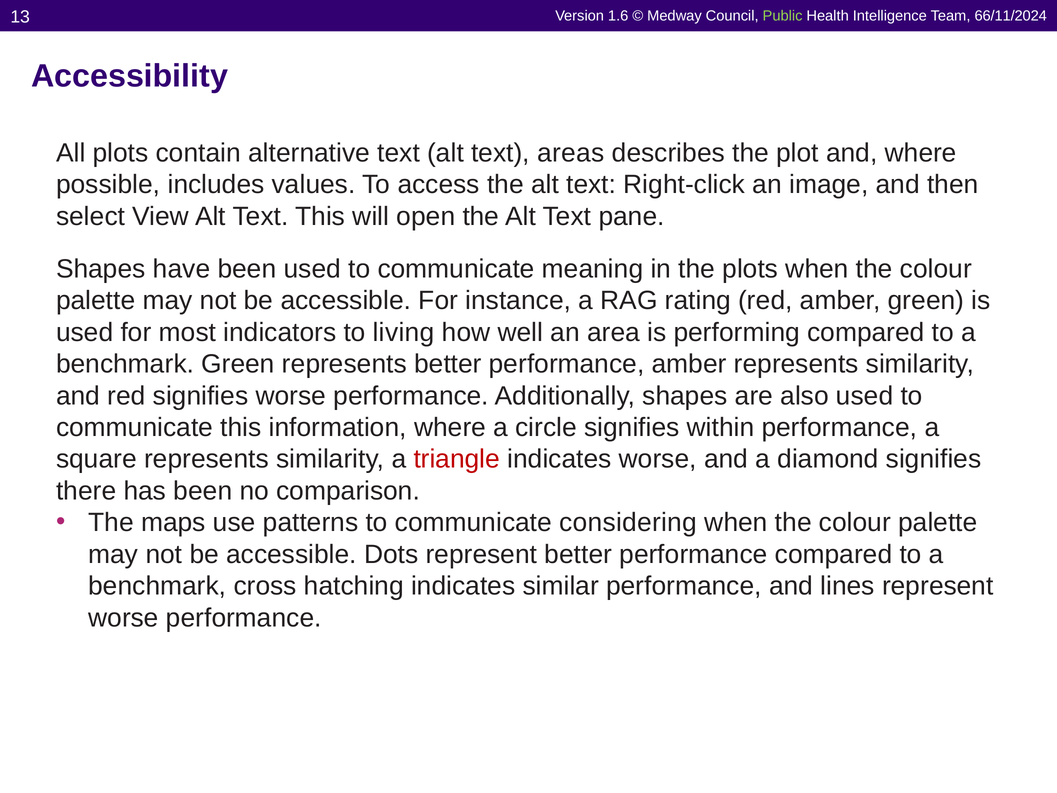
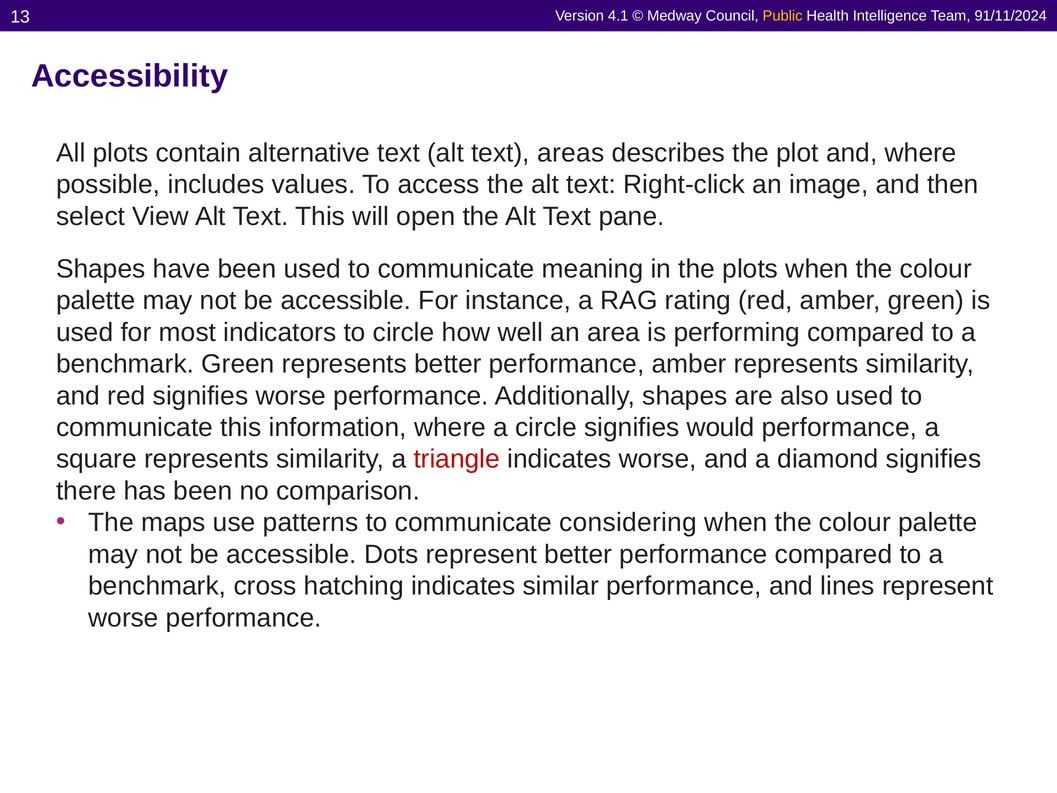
1.6: 1.6 -> 4.1
Public colour: light green -> yellow
66/11/2024: 66/11/2024 -> 91/11/2024
to living: living -> circle
within: within -> would
